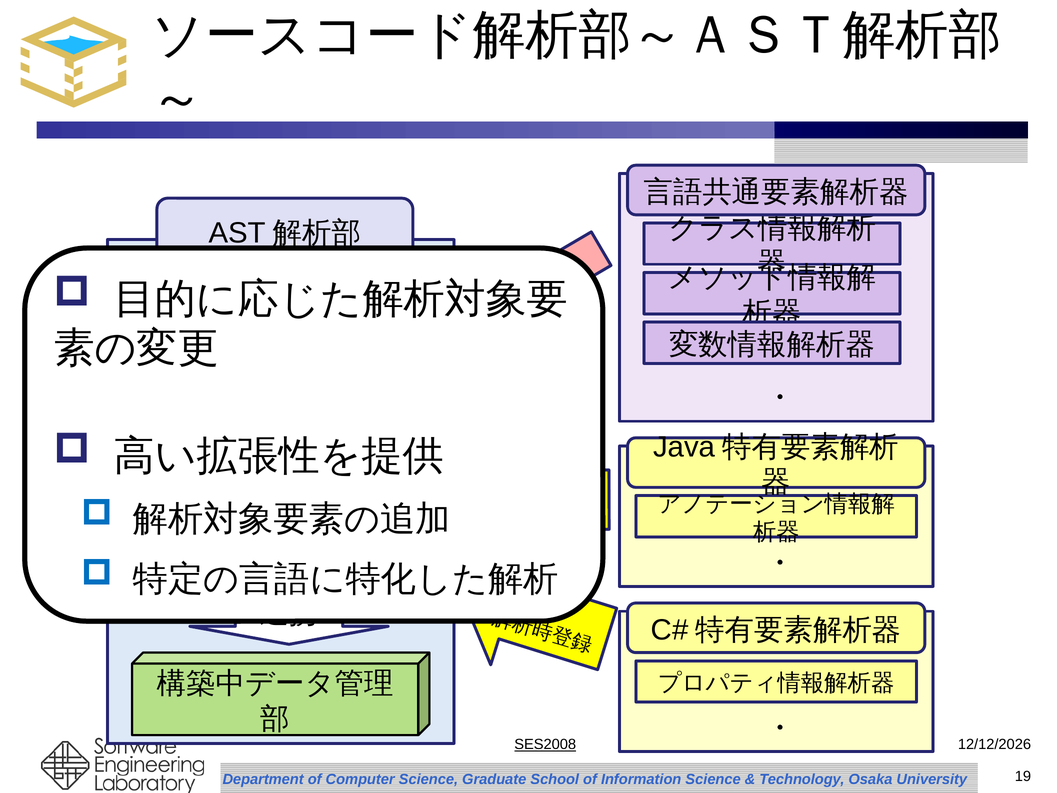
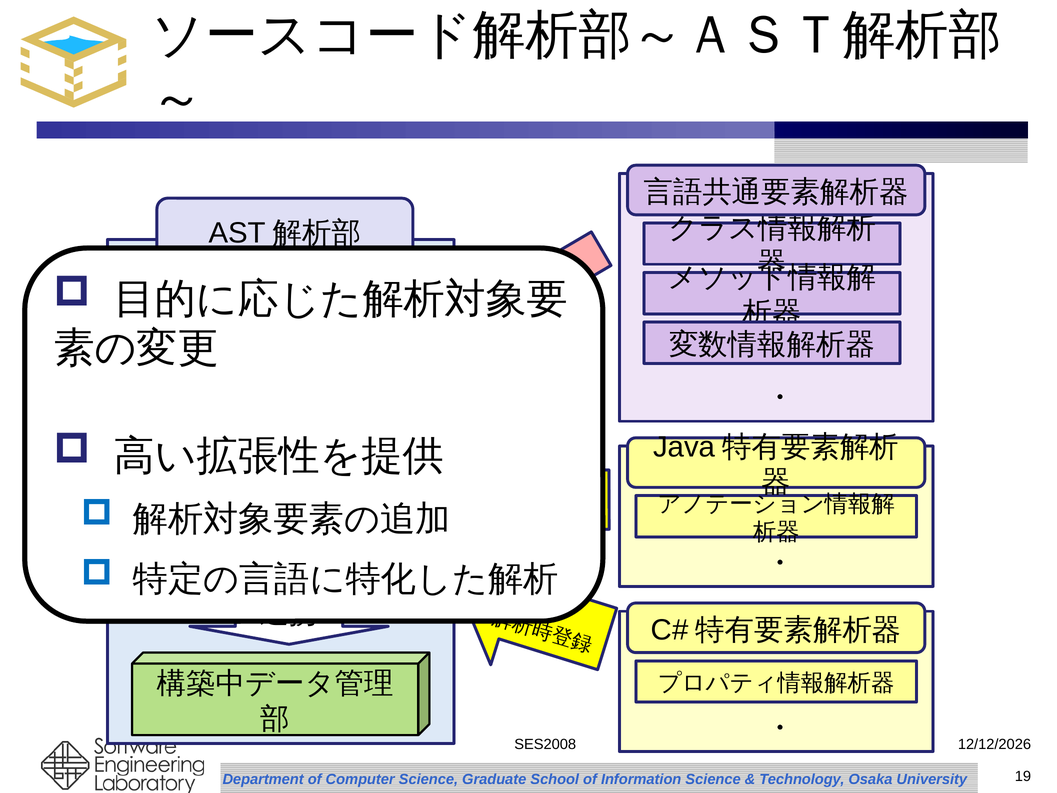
SES2008 underline: present -> none
